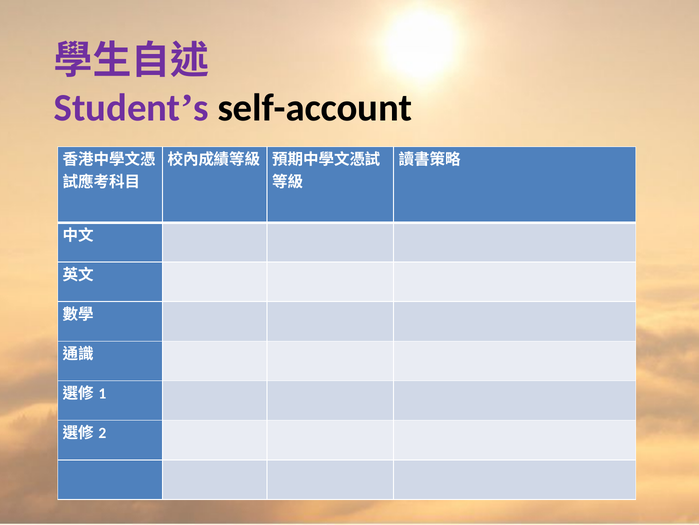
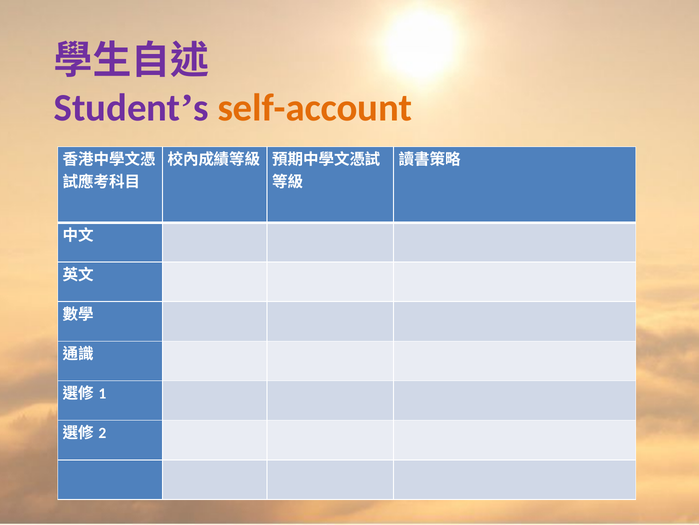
self-account colour: black -> orange
